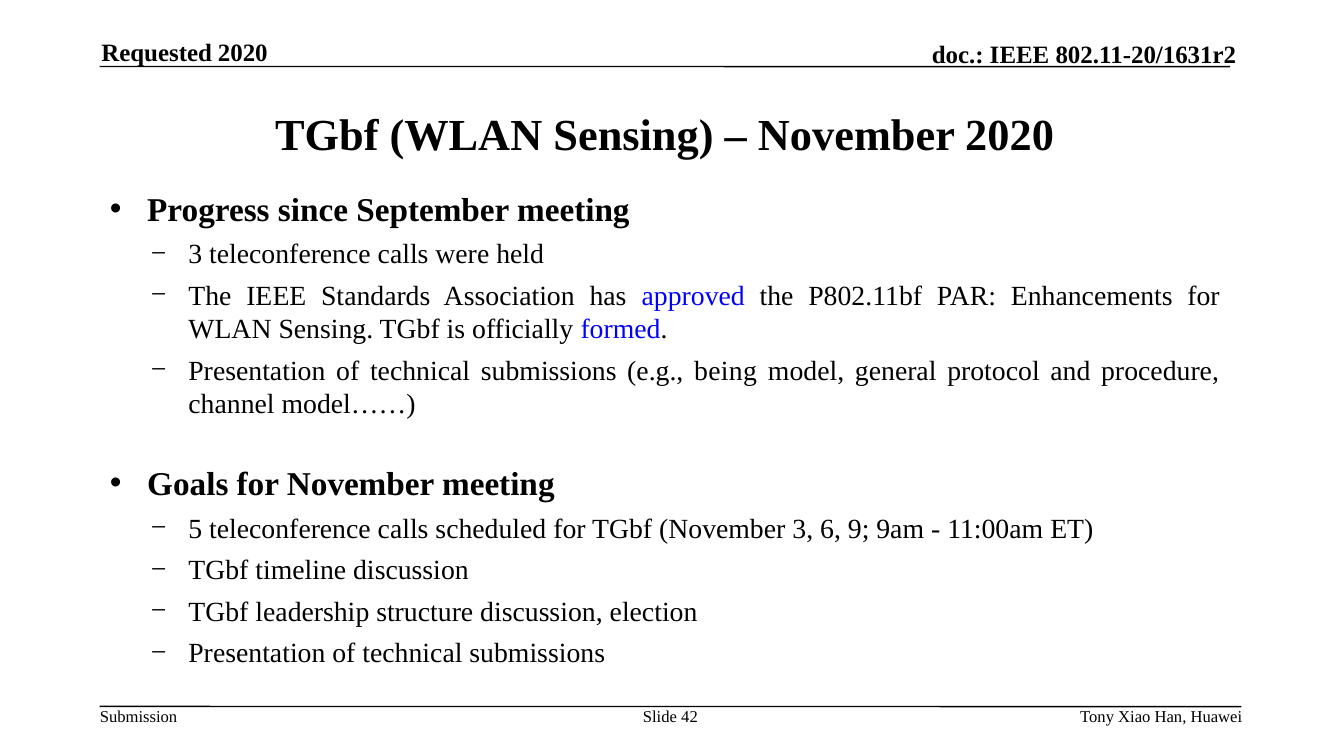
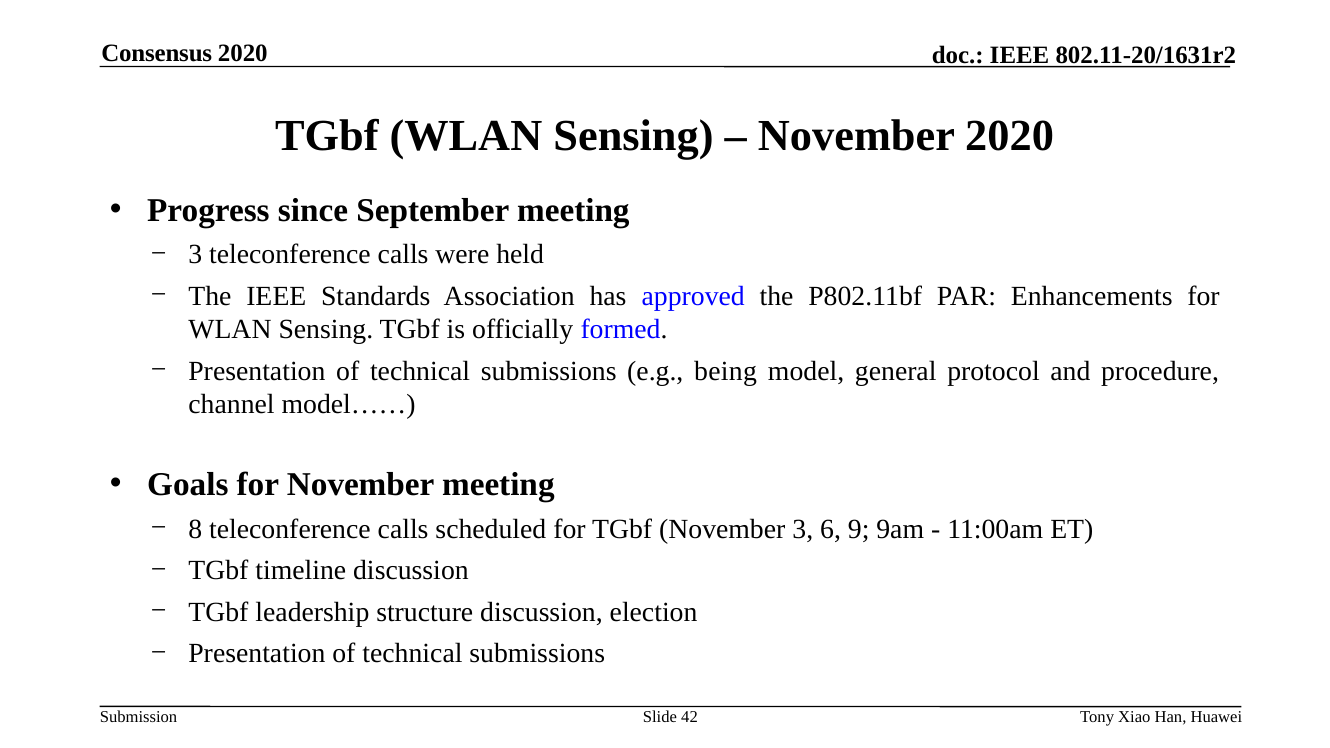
Requested: Requested -> Consensus
5: 5 -> 8
